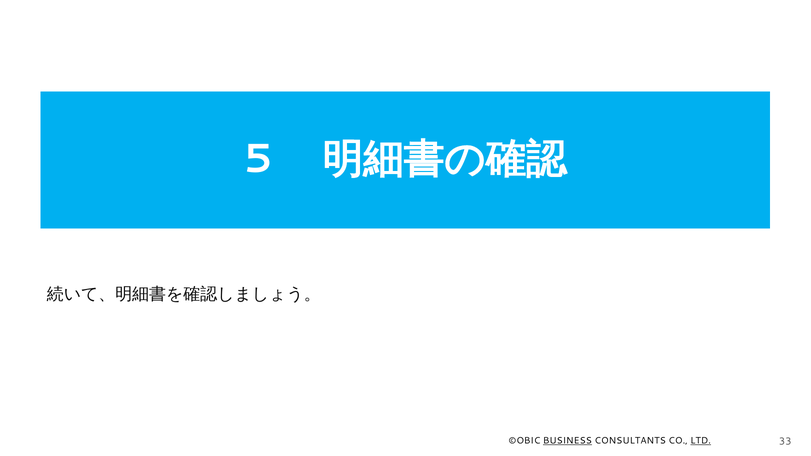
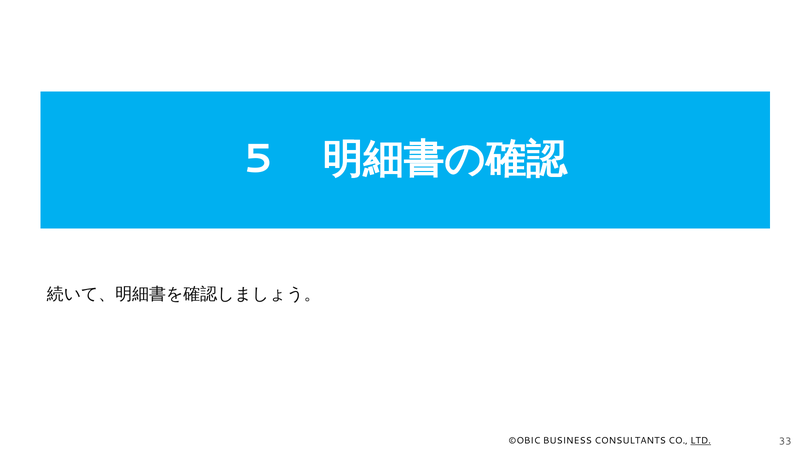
BUSINESS underline: present -> none
